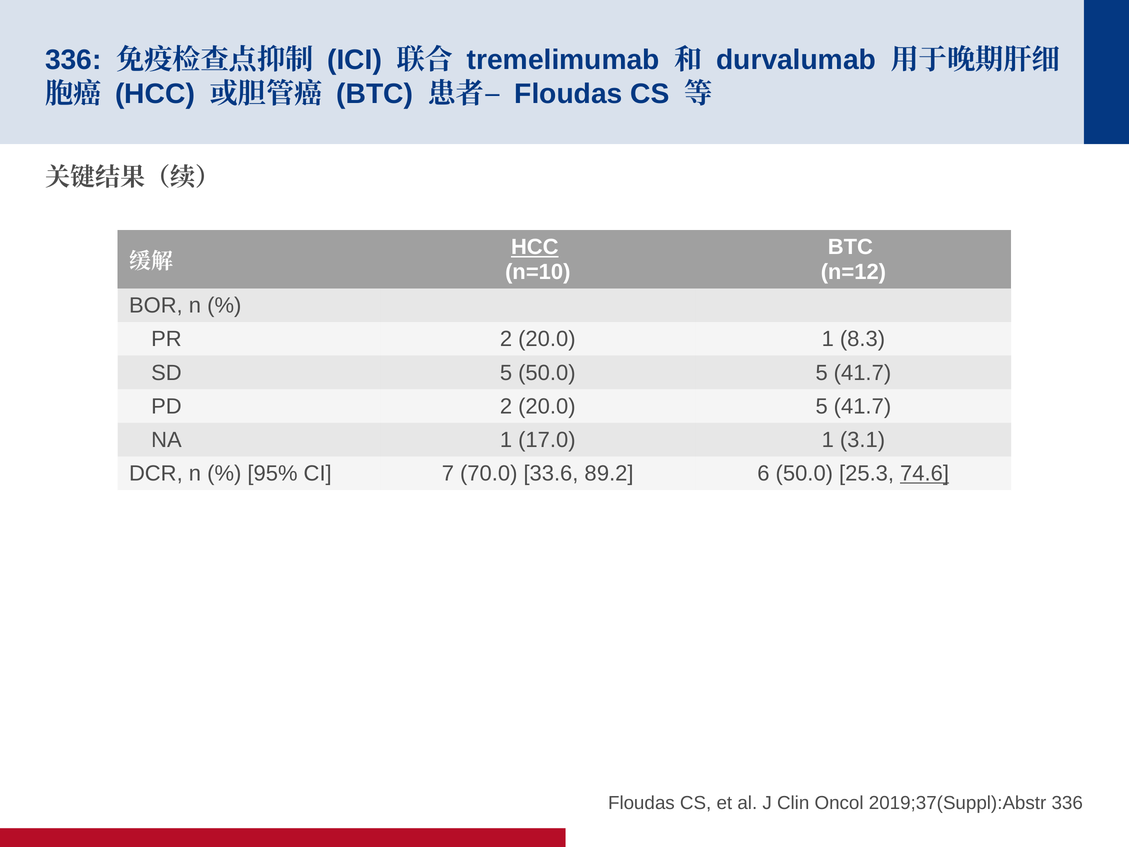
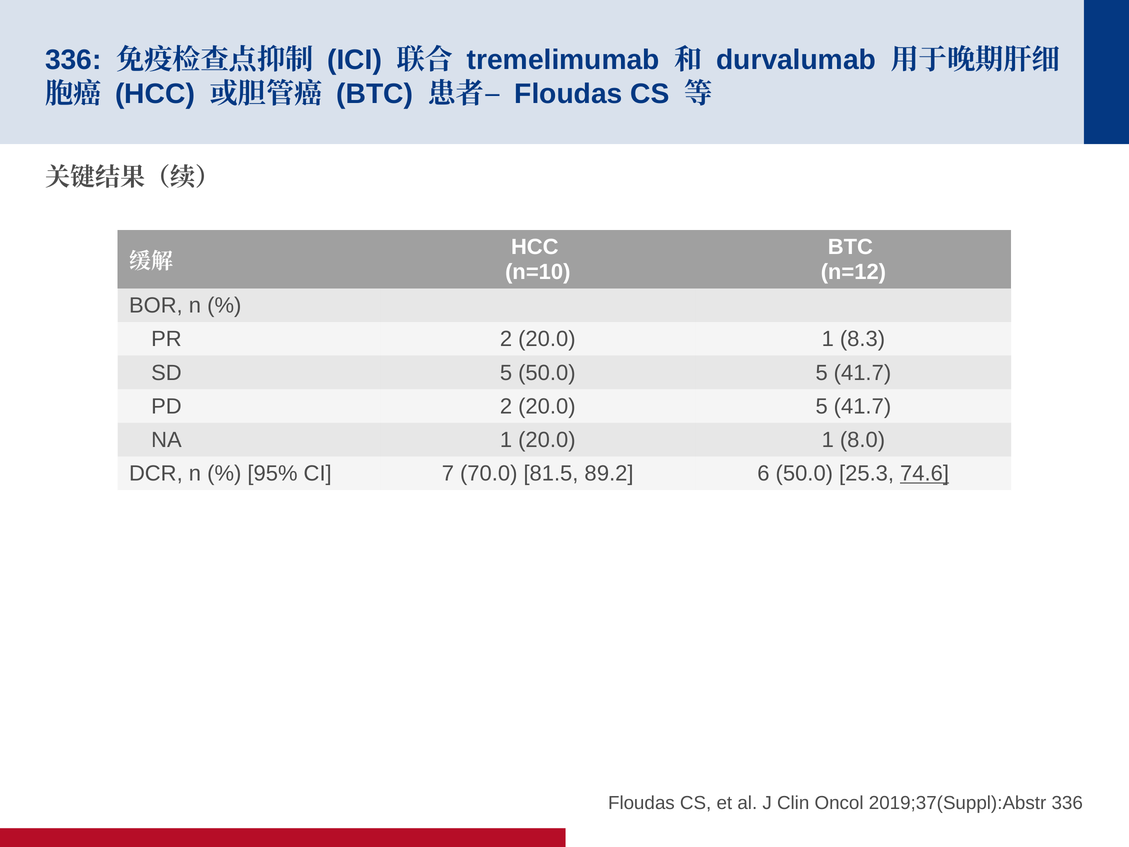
HCC at (535, 247) underline: present -> none
1 17.0: 17.0 -> 20.0
3.1: 3.1 -> 8.0
33.6: 33.6 -> 81.5
